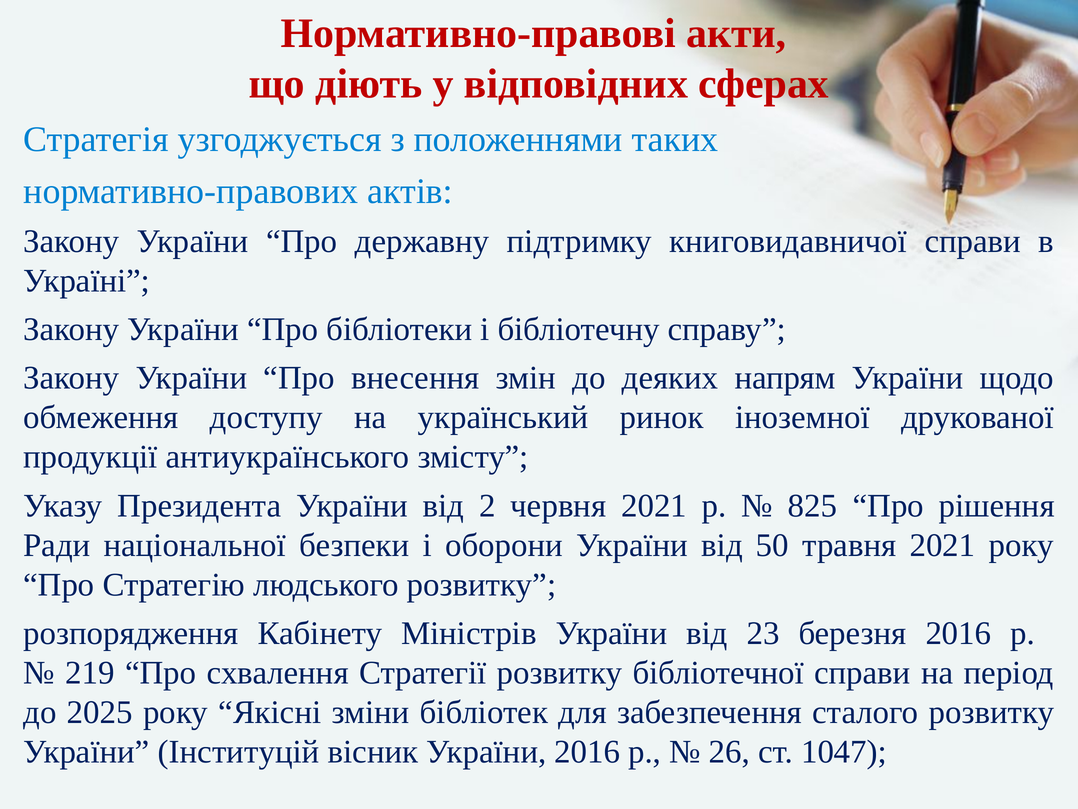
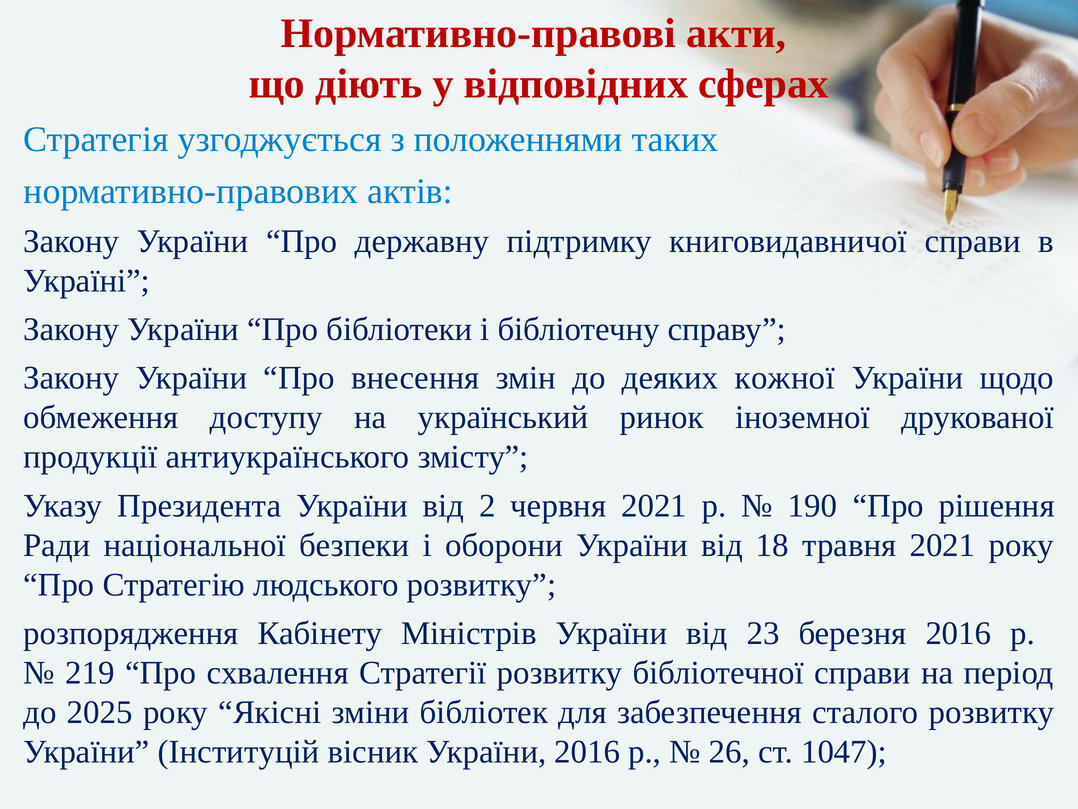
напрям: напрям -> кожної
825: 825 -> 190
50: 50 -> 18
